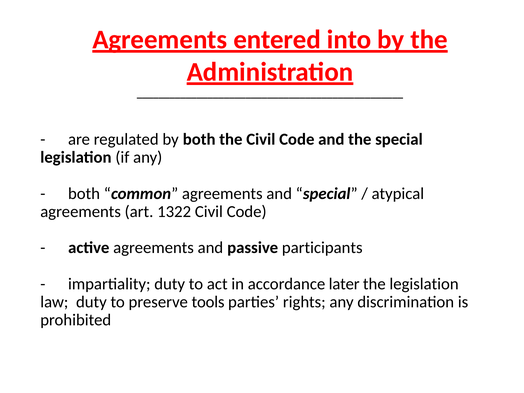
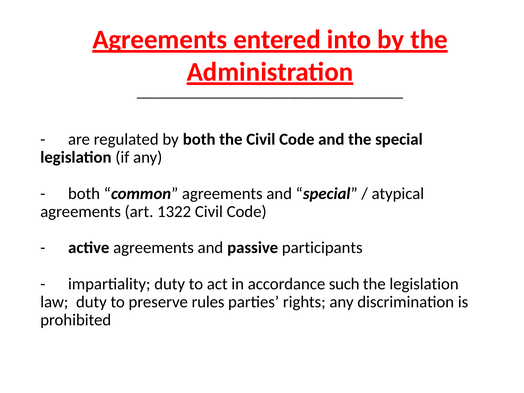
later: later -> such
tools: tools -> rules
